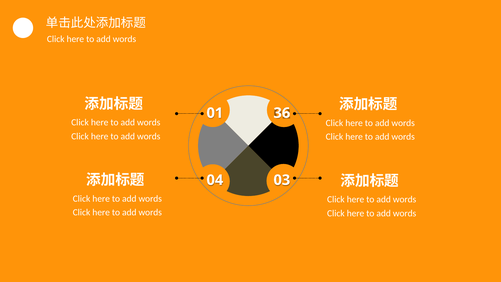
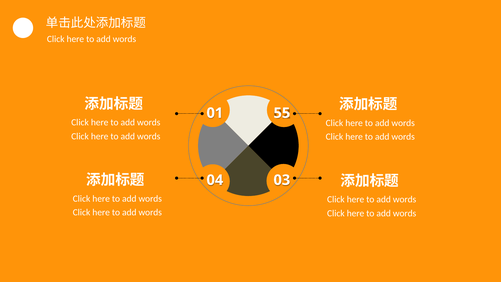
36: 36 -> 55
